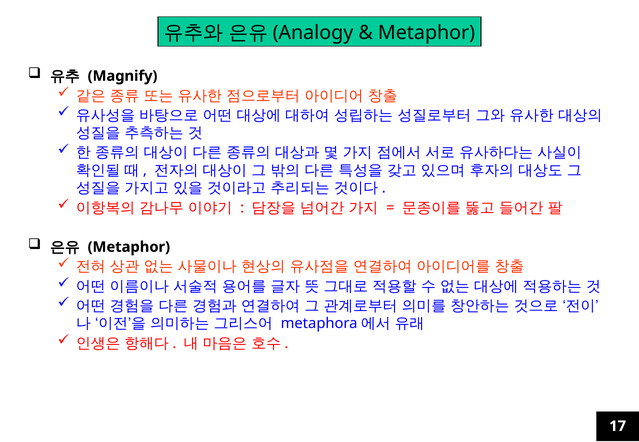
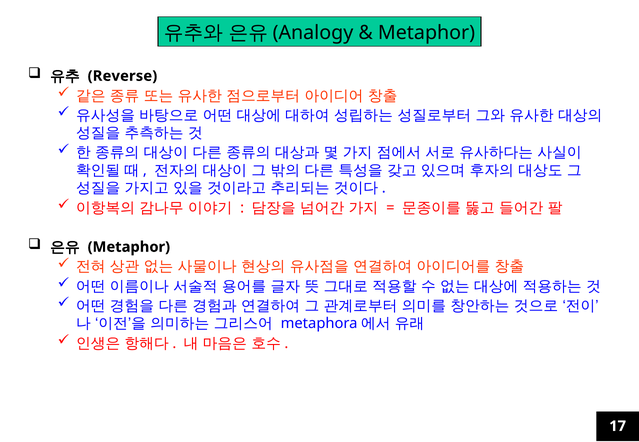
Magnify: Magnify -> Reverse
